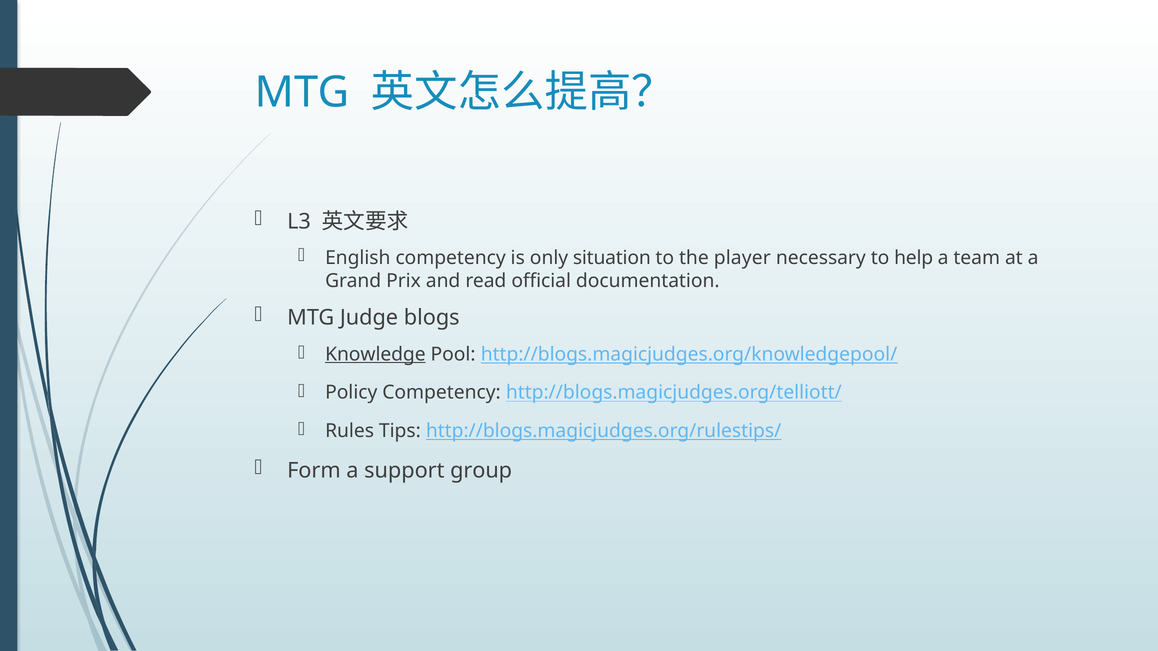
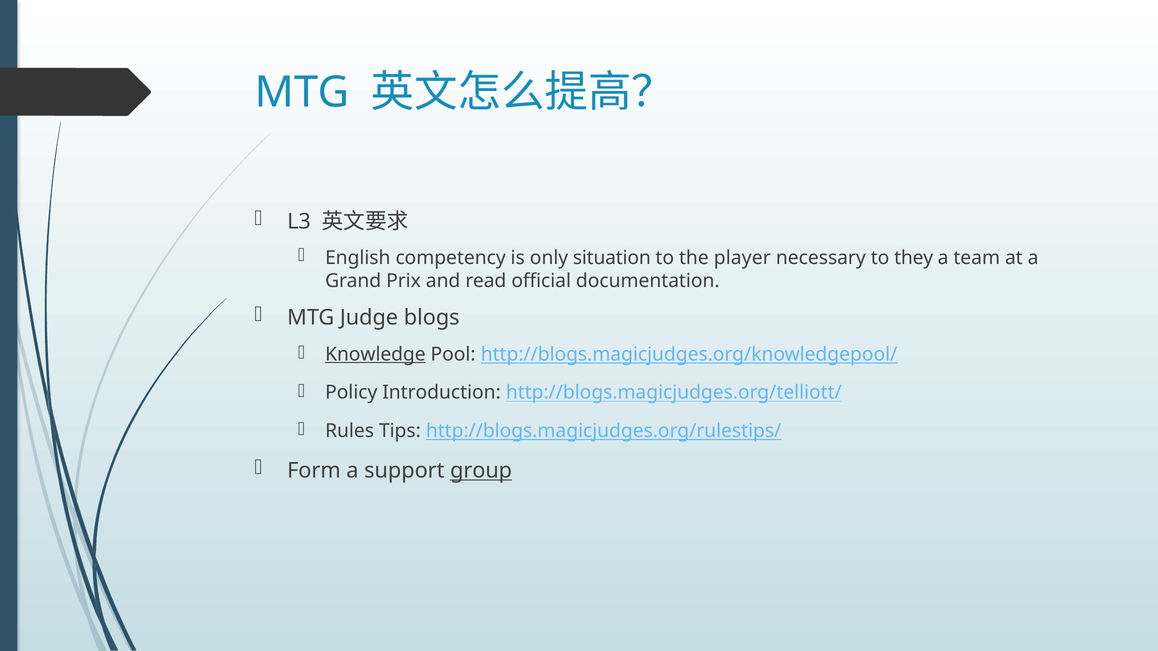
help: help -> they
Policy Competency: Competency -> Introduction
group underline: none -> present
